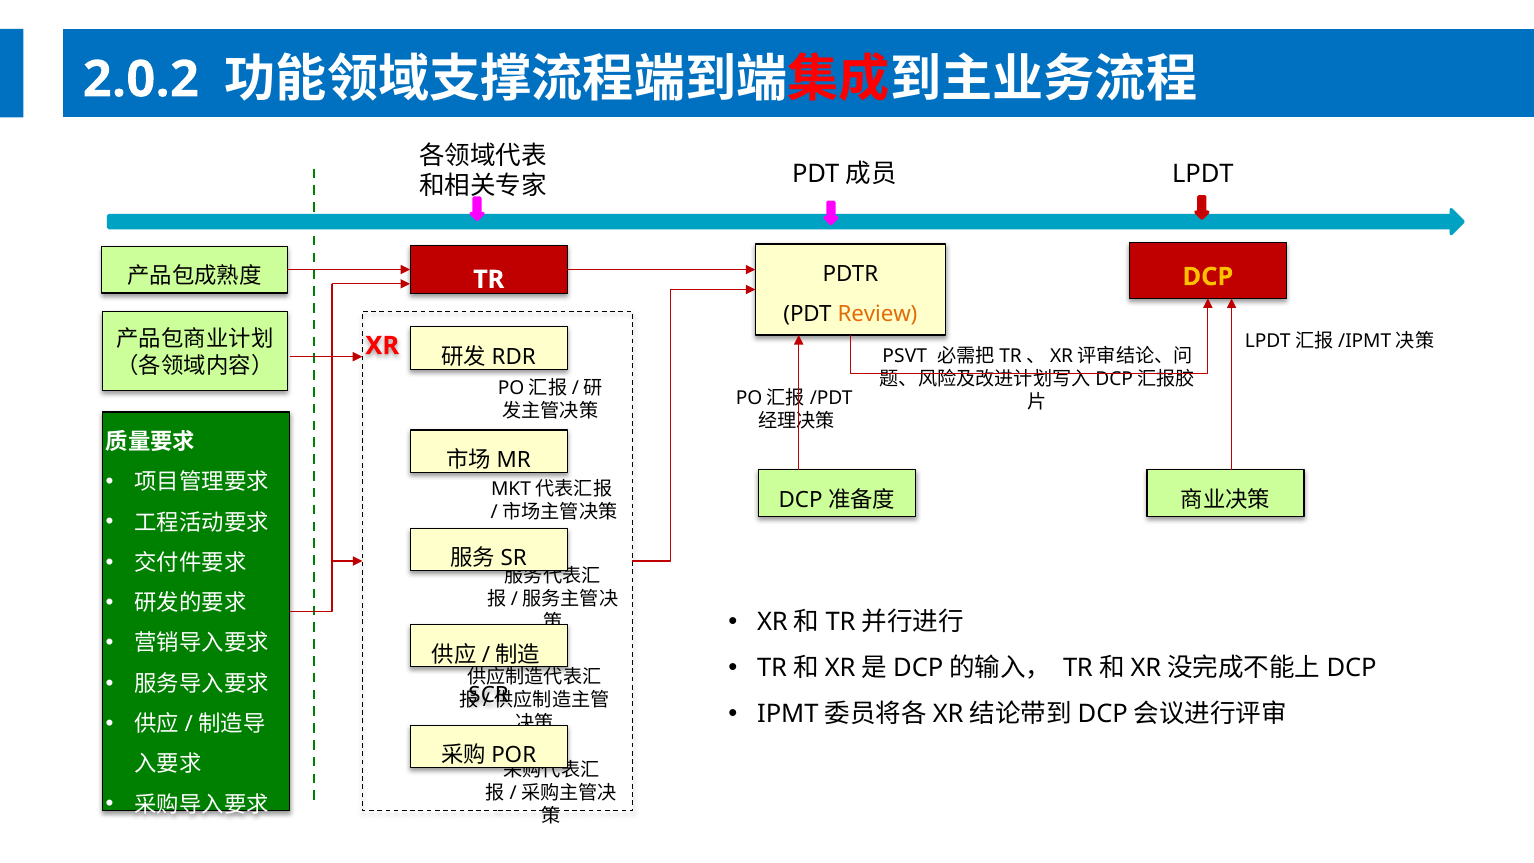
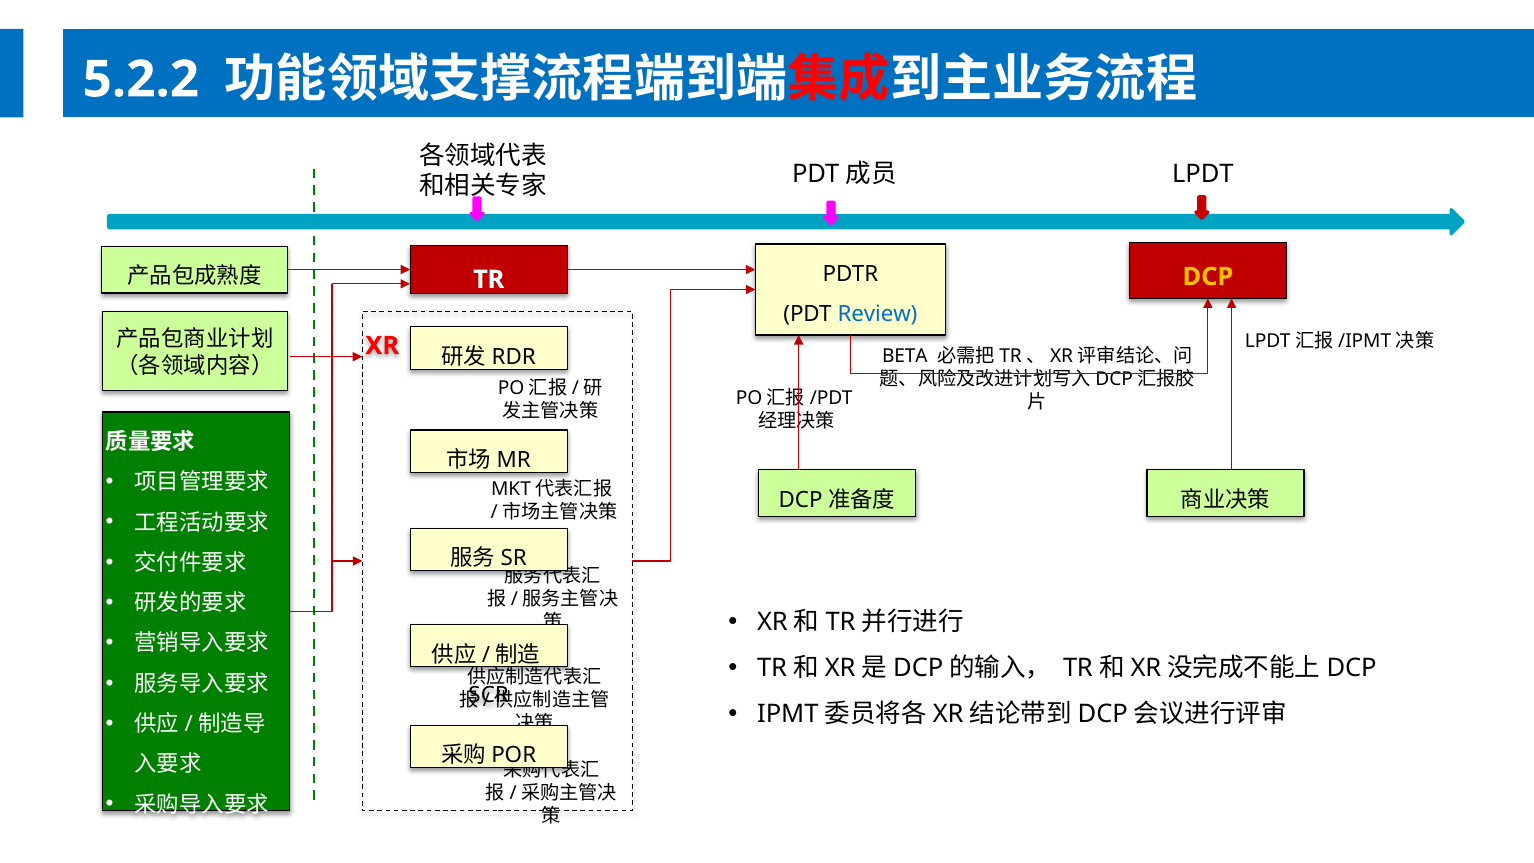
2.0.2: 2.0.2 -> 5.2.2
Review colour: orange -> blue
PSVT: PSVT -> BETA
